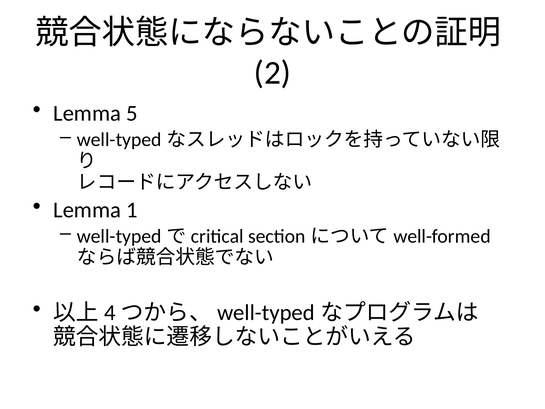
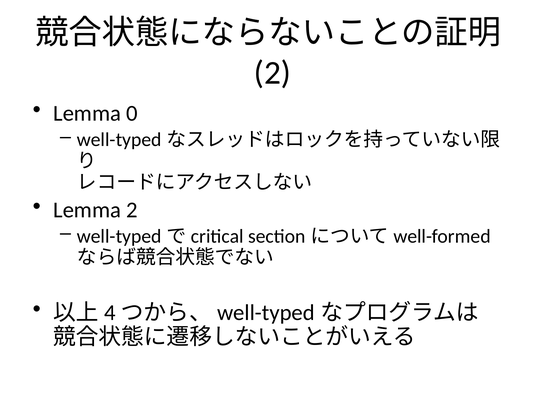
5: 5 -> 0
Lemma 1: 1 -> 2
